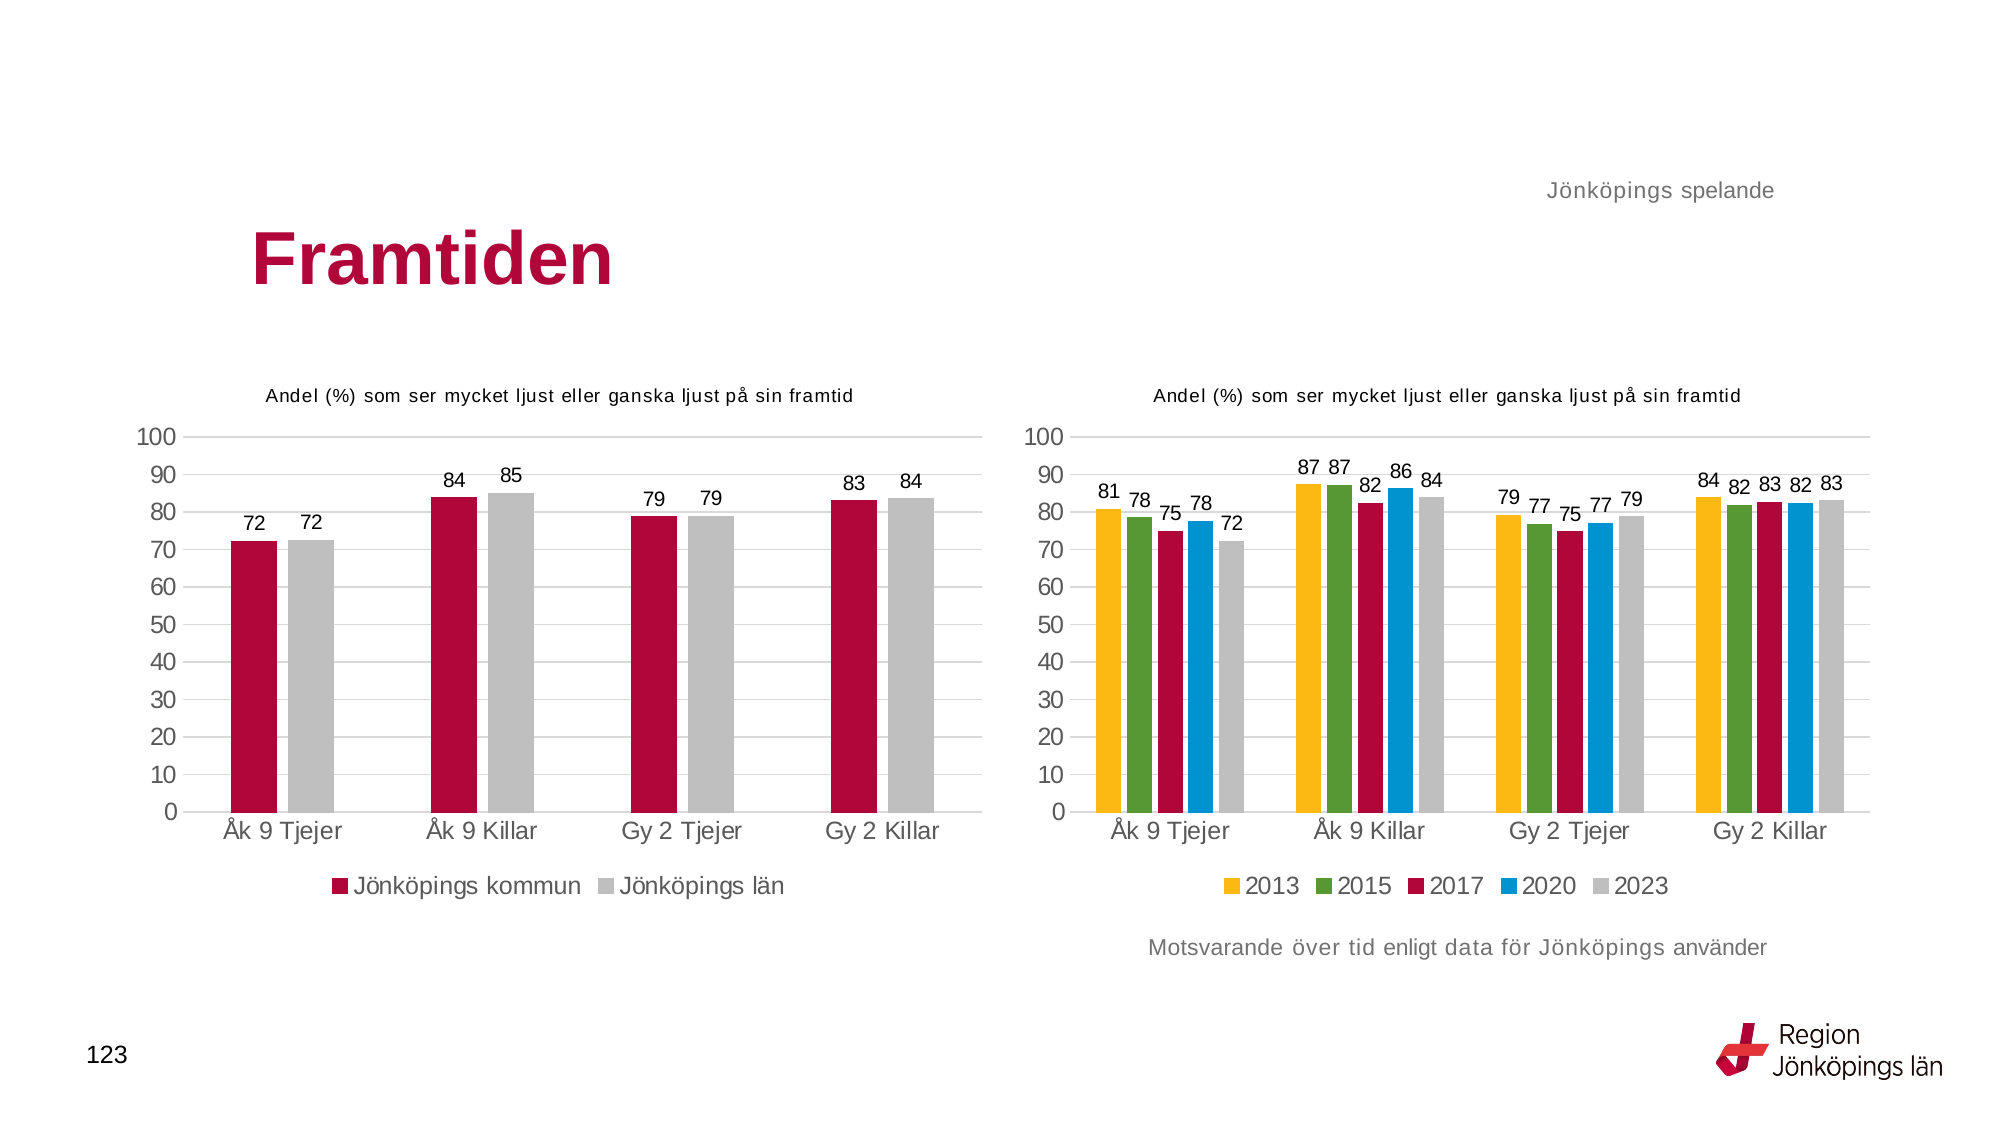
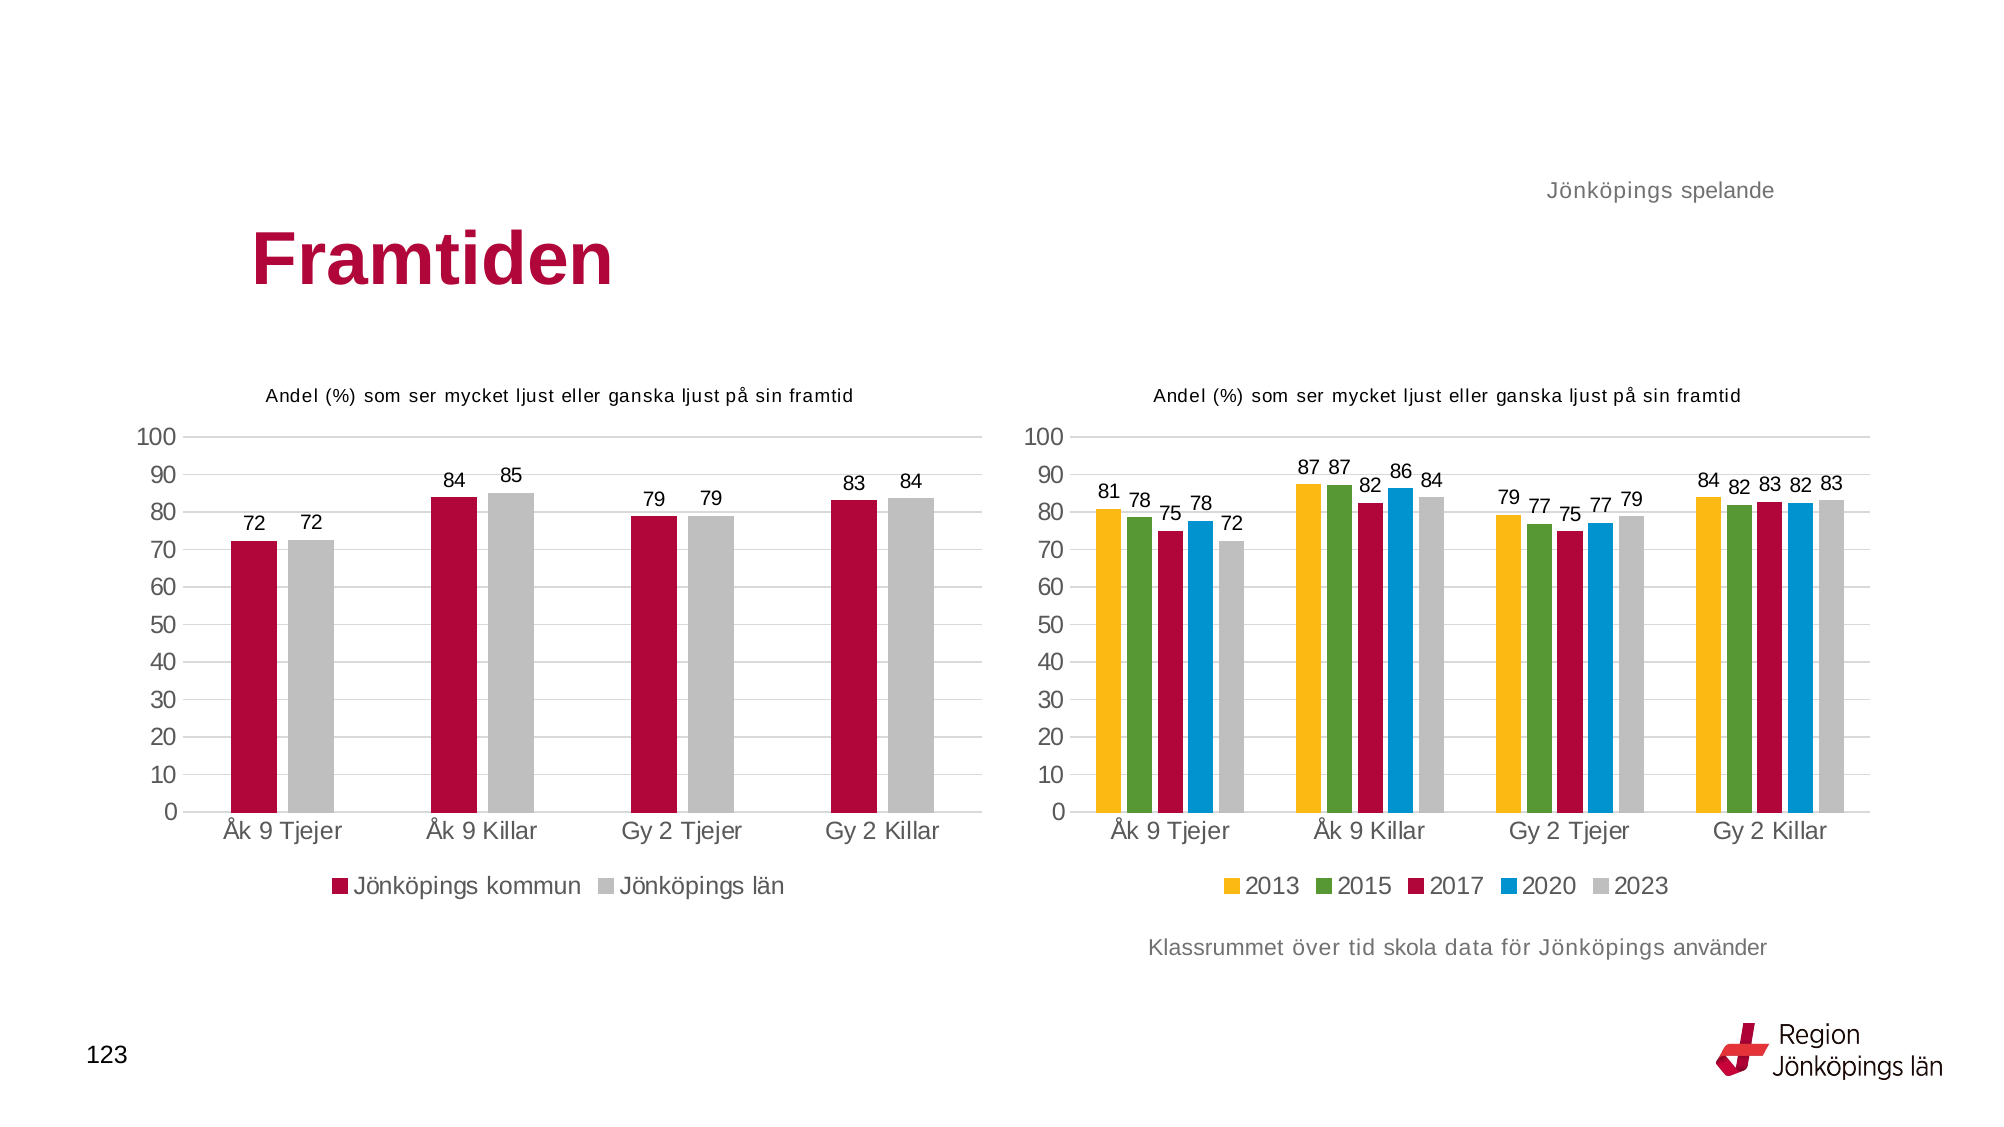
Motsvarande: Motsvarande -> Klassrummet
enligt: enligt -> skola
